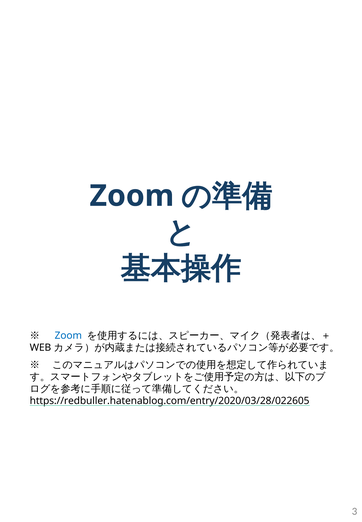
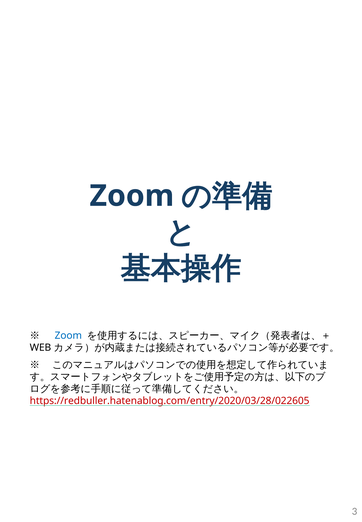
https://redbuller.hatenablog.com/entry/2020/03/28/022605 colour: black -> red
